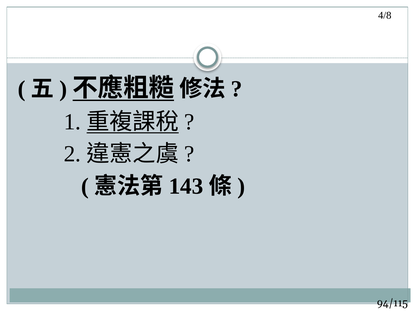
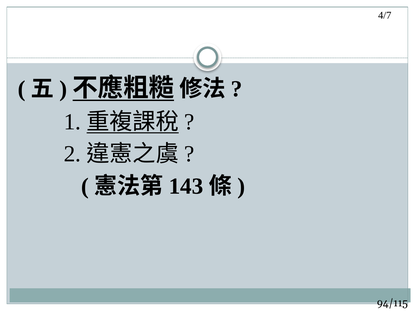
4/8: 4/8 -> 4/7
